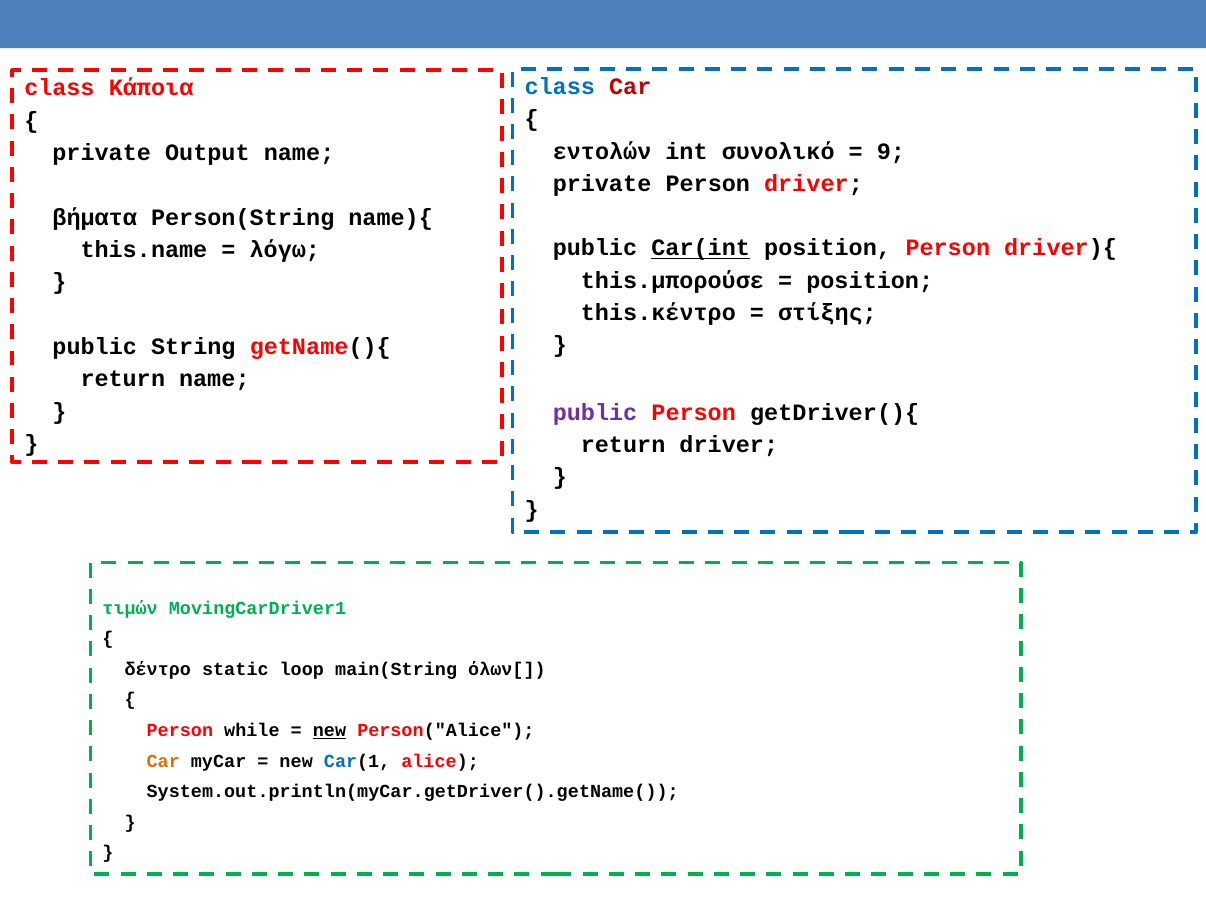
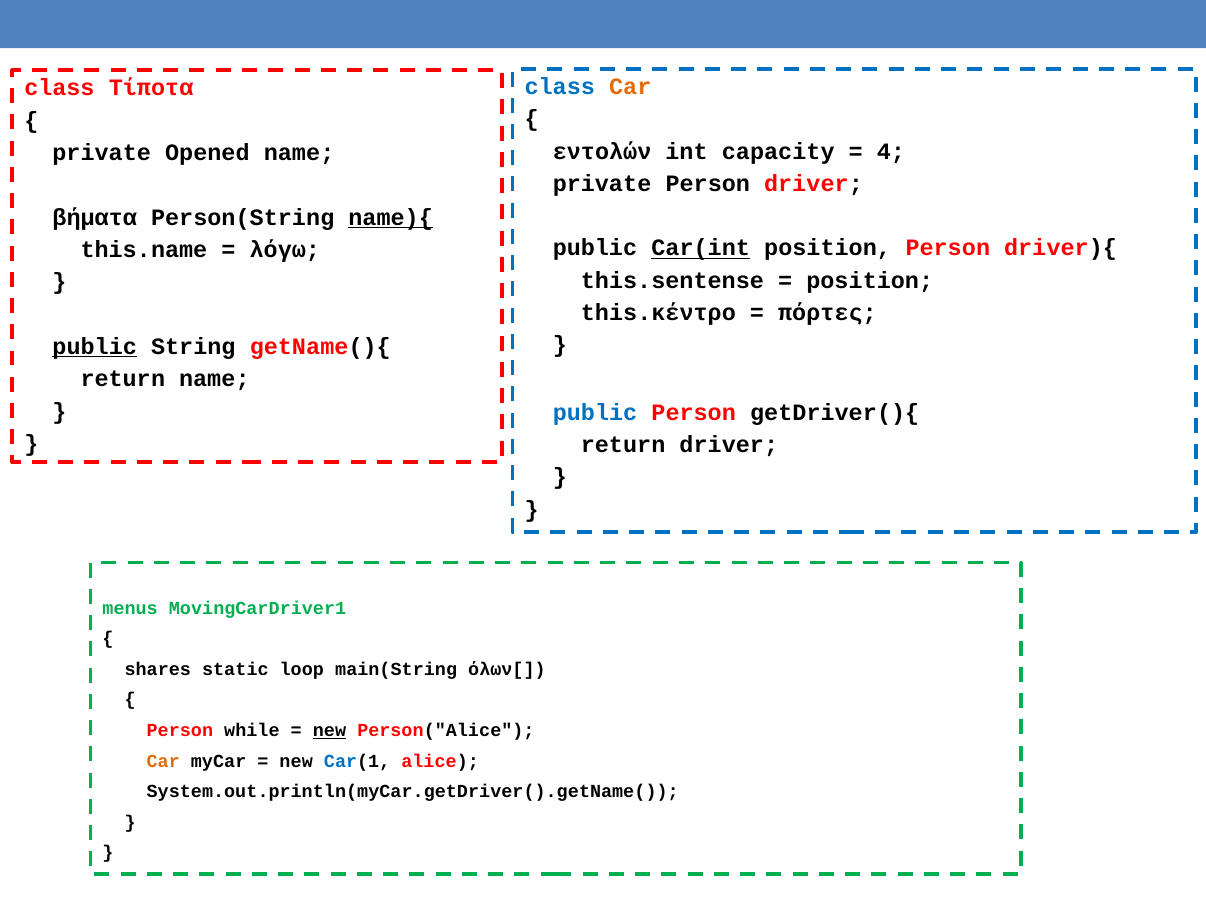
Car at (630, 87) colour: red -> orange
Κάποια: Κάποια -> Τίποτα
συνολικό: συνολικό -> capacity
9: 9 -> 4
Output: Output -> Opened
name){ underline: none -> present
this.μπορούσε: this.μπορούσε -> this.sentense
στίξης: στίξης -> πόρτες
public at (95, 347) underline: none -> present
public at (595, 413) colour: purple -> blue
τιμών: τιμών -> menus
δέντρο: δέντρο -> shares
